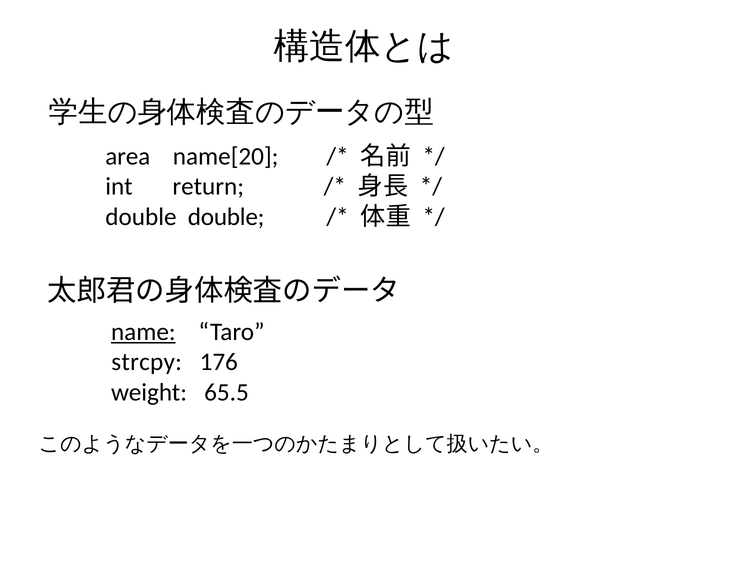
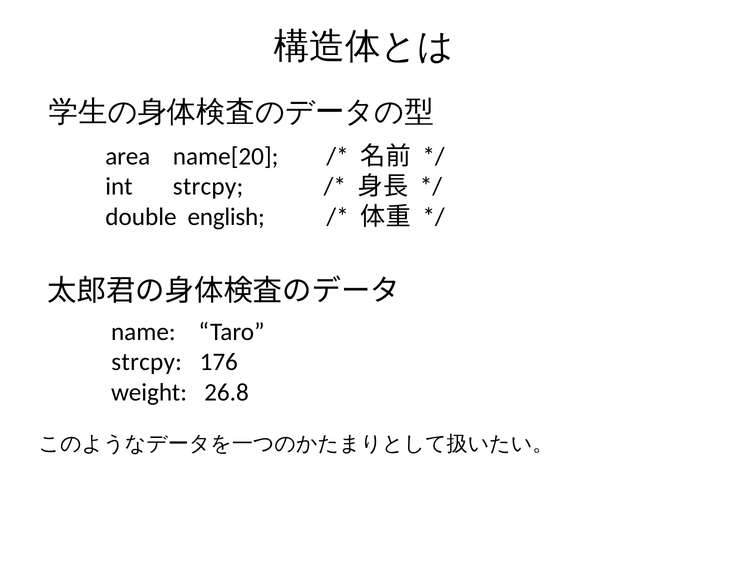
int return: return -> strcpy
double double: double -> english
name underline: present -> none
65.5: 65.5 -> 26.8
